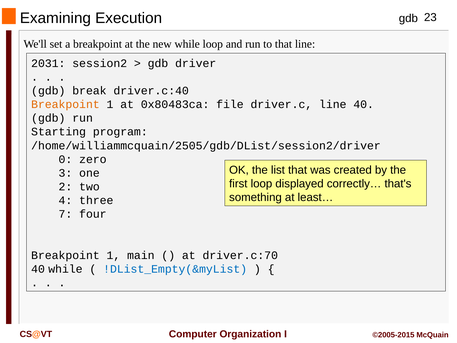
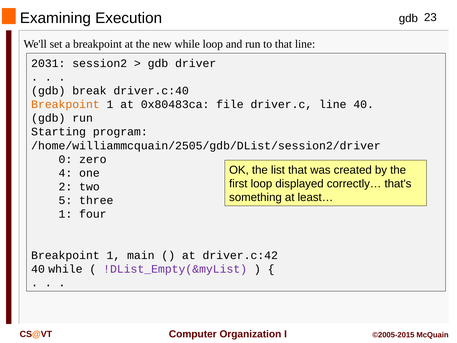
3: 3 -> 4
4: 4 -> 5
7 at (65, 214): 7 -> 1
driver.c:70: driver.c:70 -> driver.c:42
!DList_Empty(&myList colour: blue -> purple
